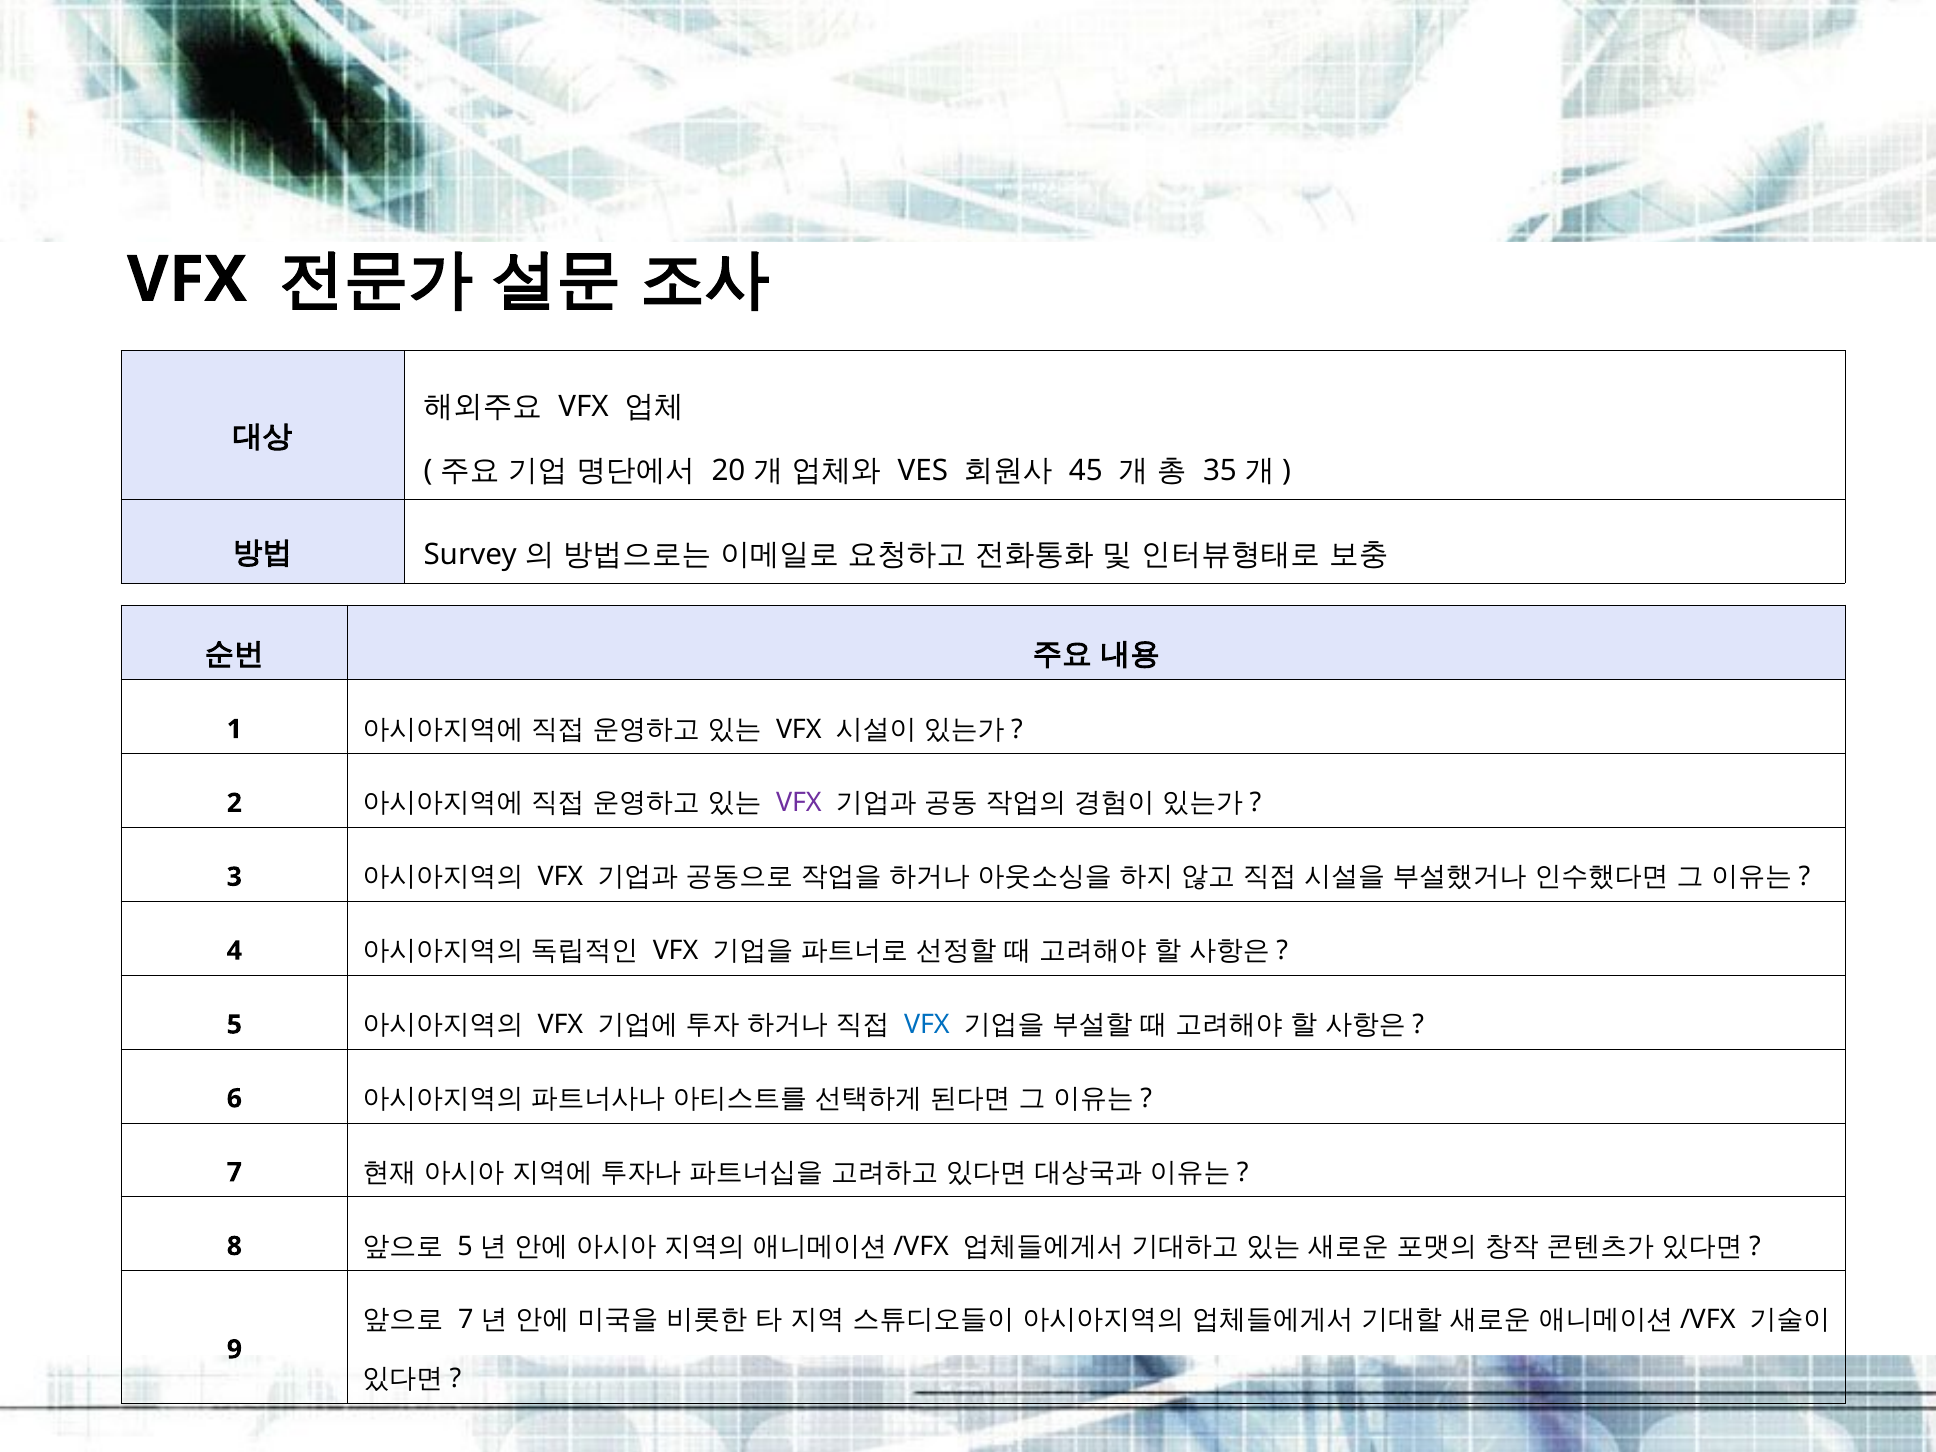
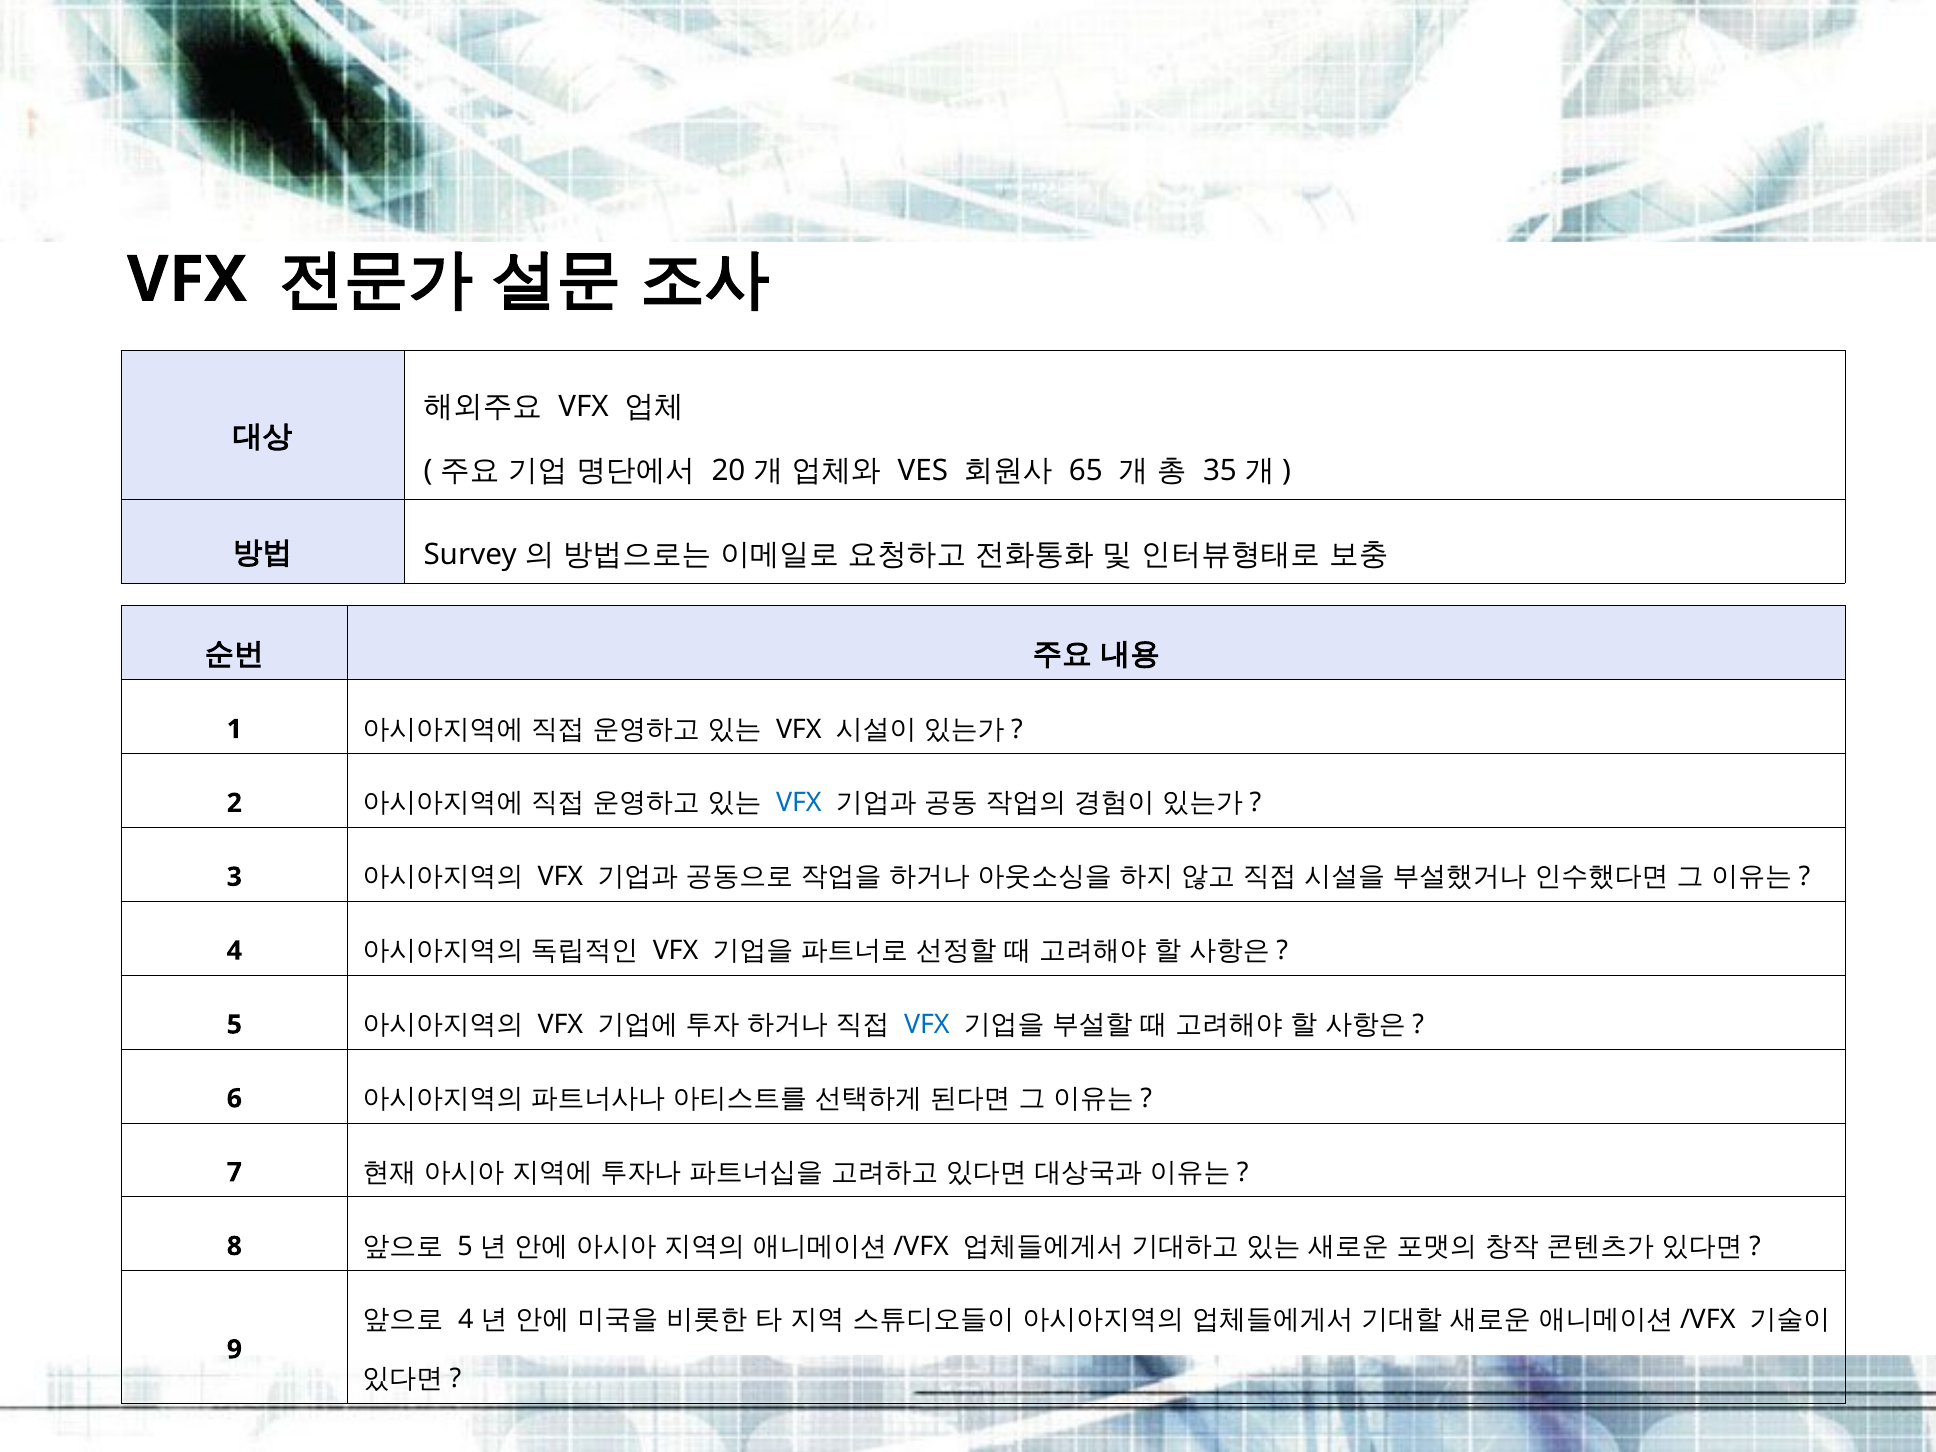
45: 45 -> 65
VFX at (799, 803) colour: purple -> blue
7 at (466, 1320): 7 -> 4
